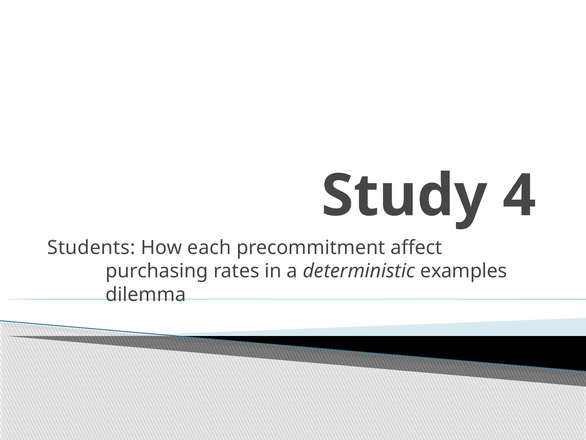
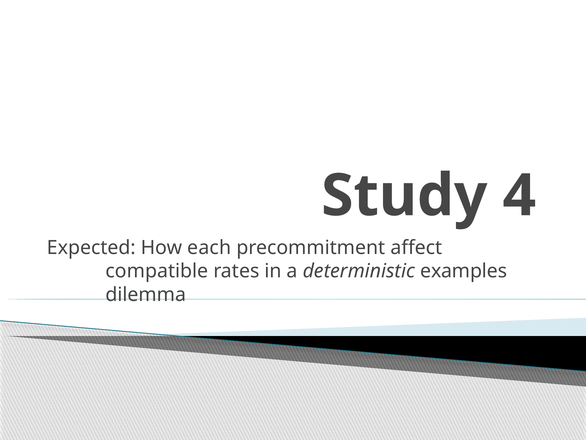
Students: Students -> Expected
purchasing: purchasing -> compatible
